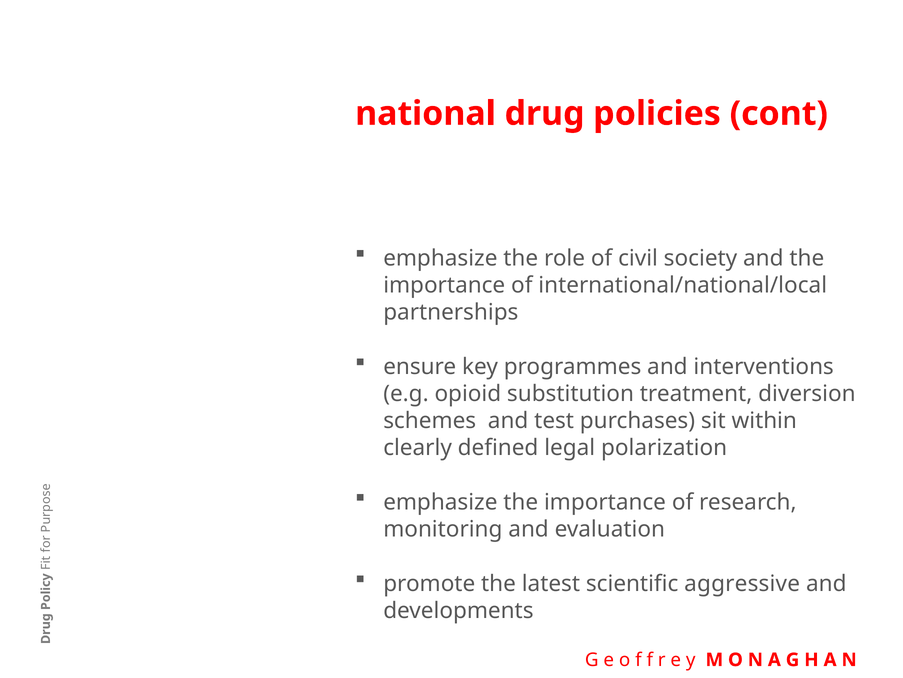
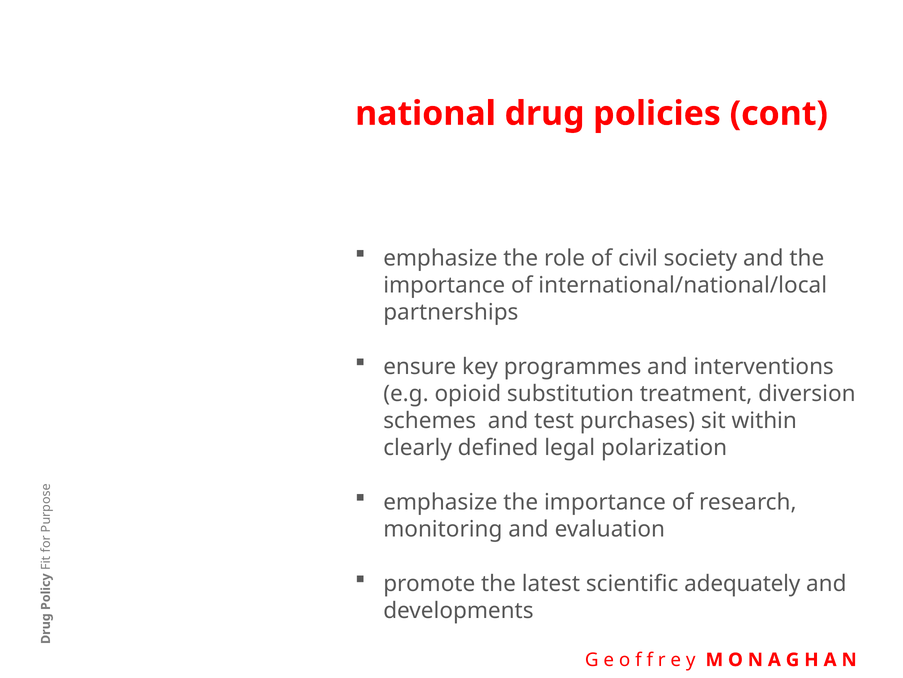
aggressive: aggressive -> adequately
